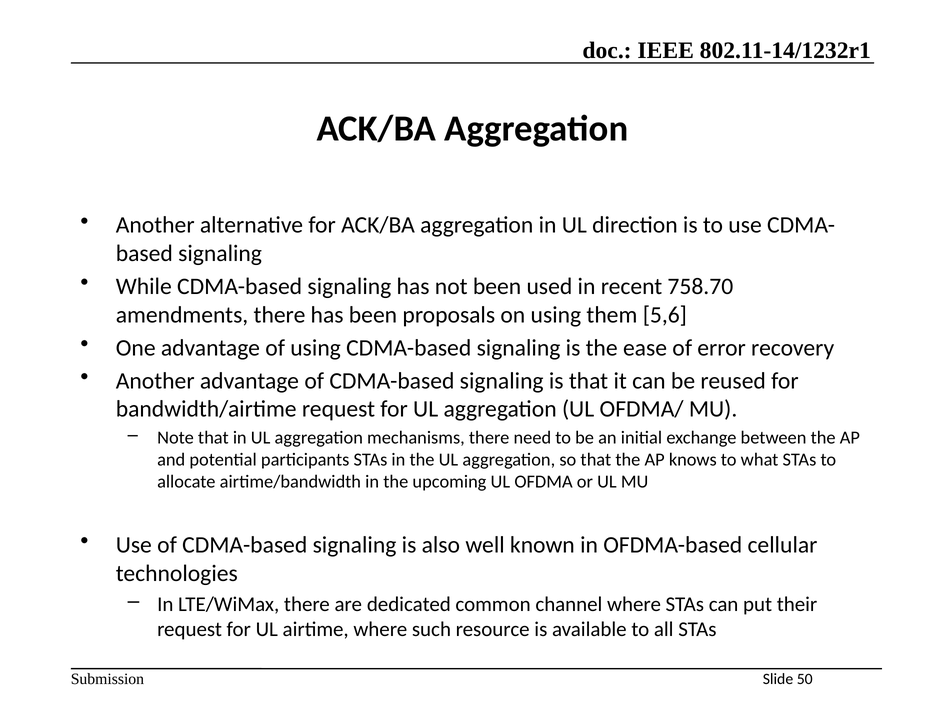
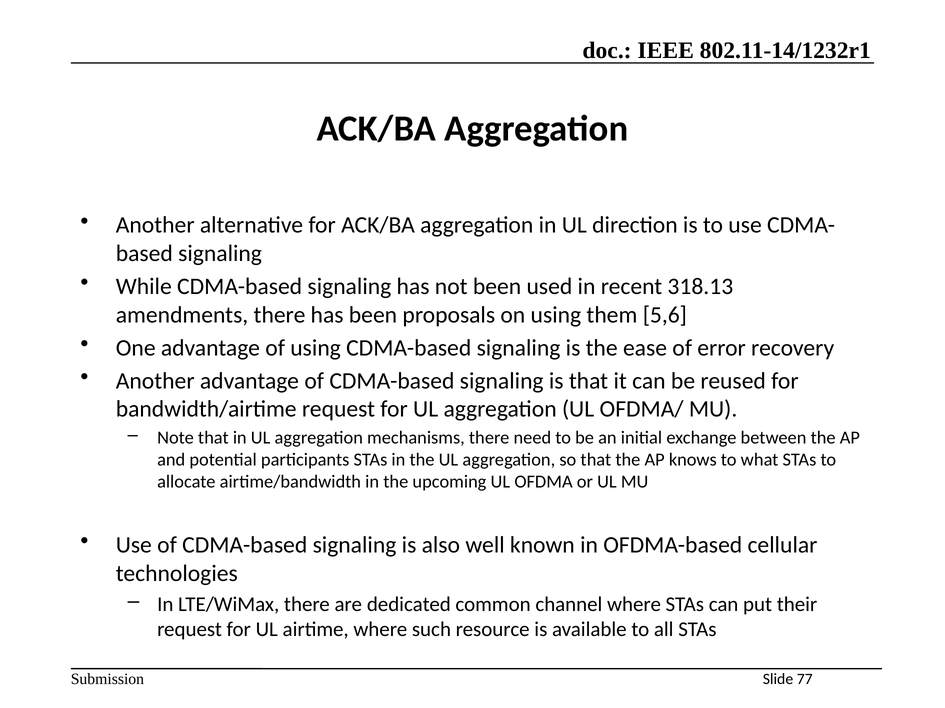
758.70: 758.70 -> 318.13
50: 50 -> 77
